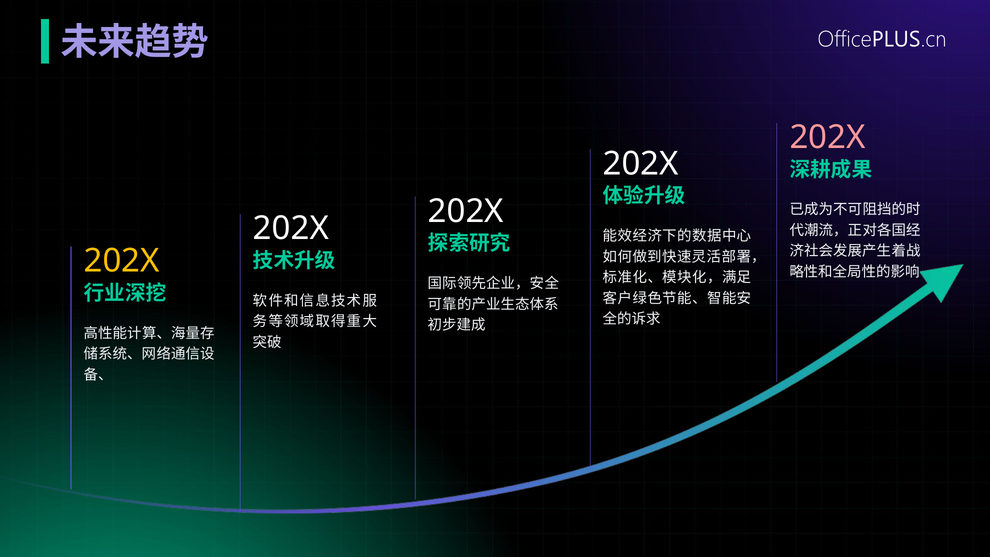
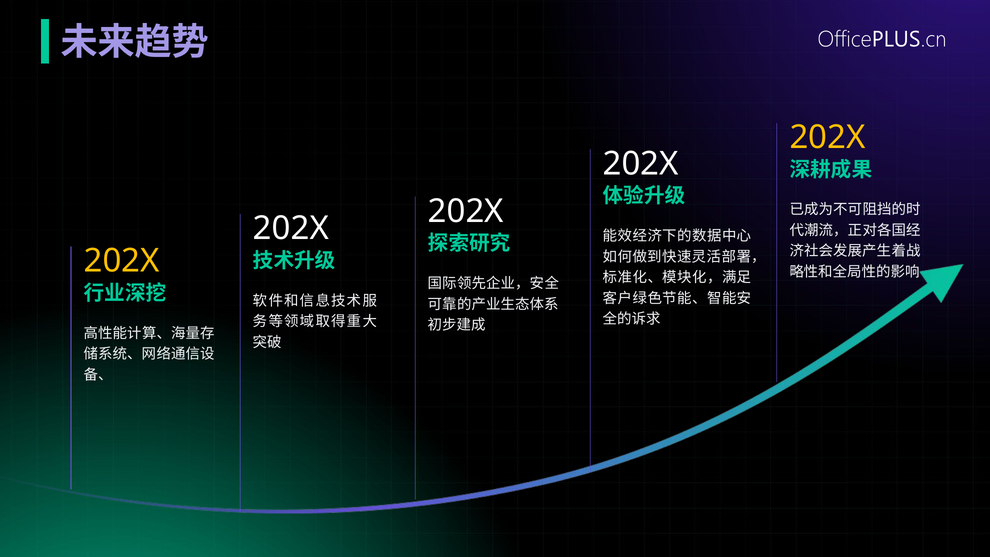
202X at (828, 137) colour: pink -> yellow
